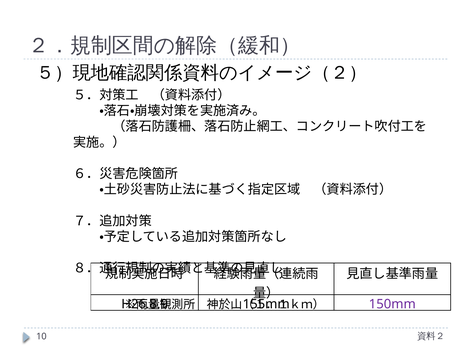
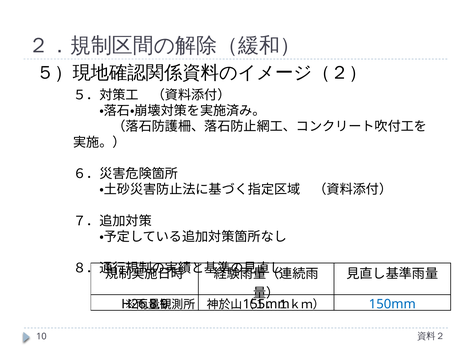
150mm colour: purple -> blue
